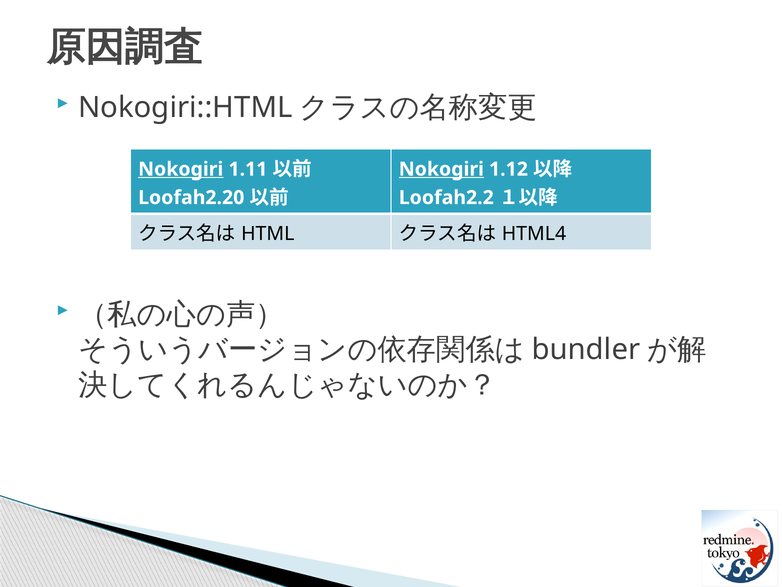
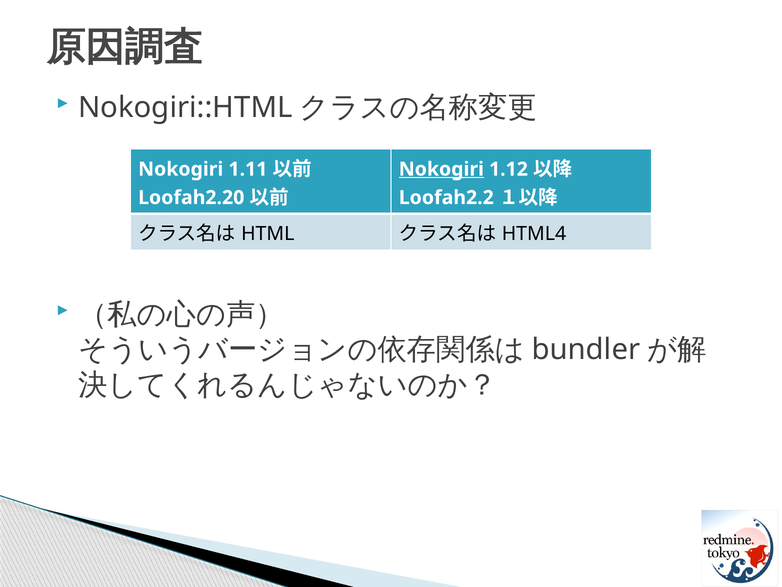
Nokogiri at (181, 169) underline: present -> none
